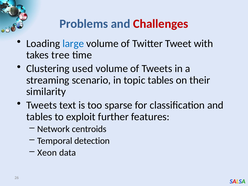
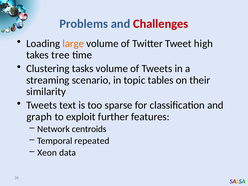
large colour: blue -> orange
with: with -> high
used: used -> tasks
tables at (39, 117): tables -> graph
detection: detection -> repeated
